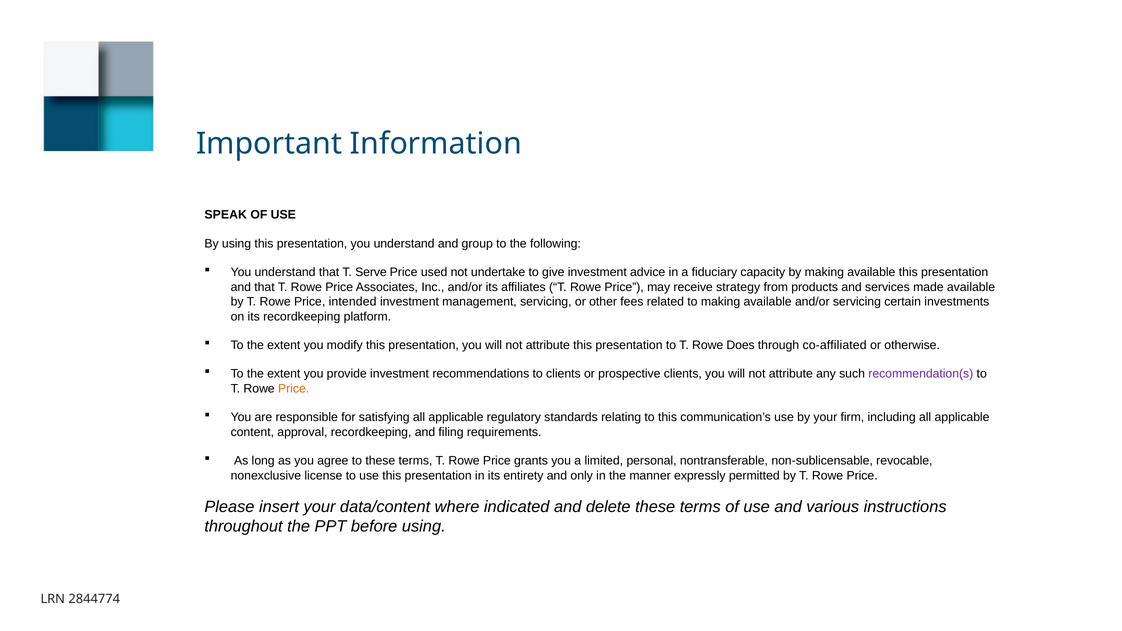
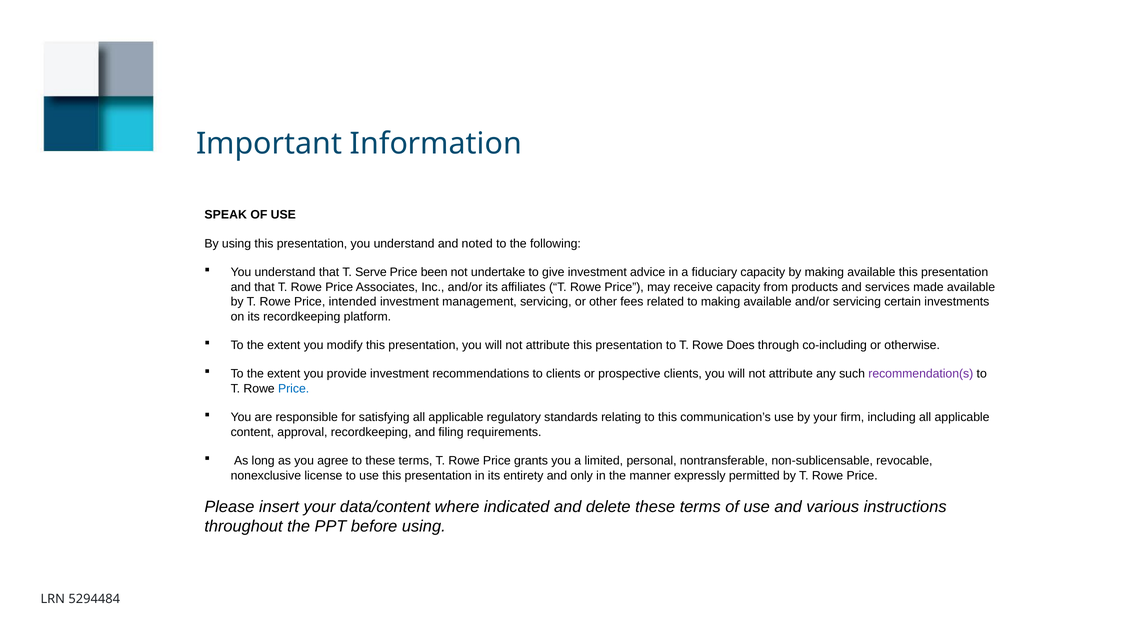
group: group -> noted
used: used -> been
receive strategy: strategy -> capacity
co-affiliated: co-affiliated -> co-including
Price at (294, 389) colour: orange -> blue
2844774: 2844774 -> 5294484
